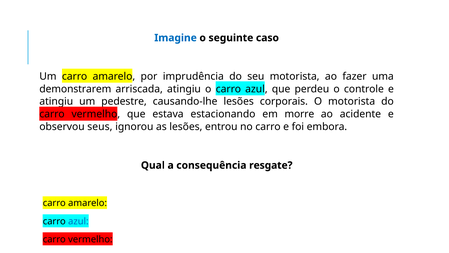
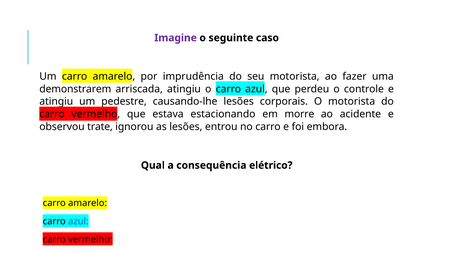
Imagine colour: blue -> purple
seus: seus -> trate
resgate: resgate -> elétrico
